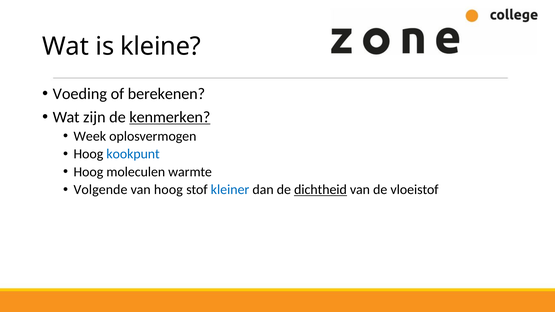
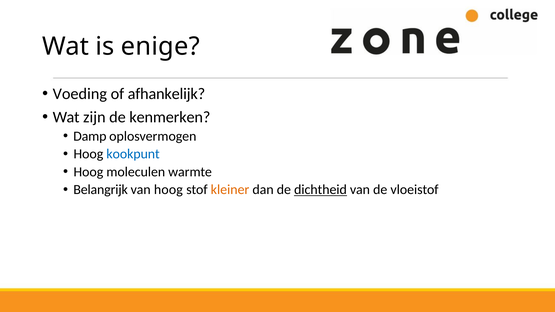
kleine: kleine -> enige
berekenen: berekenen -> afhankelijk
kenmerken underline: present -> none
Week: Week -> Damp
Volgende: Volgende -> Belangrijk
kleiner colour: blue -> orange
